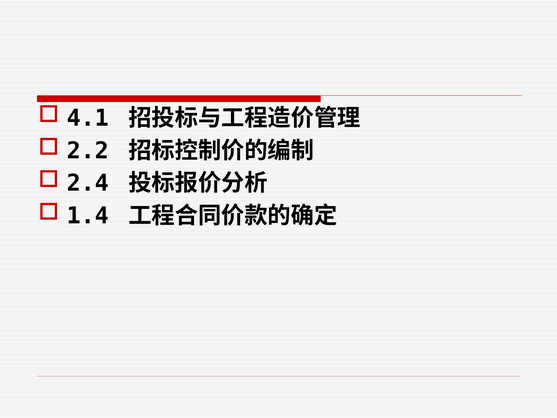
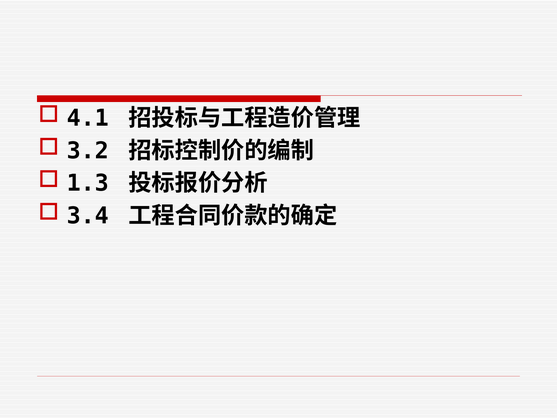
2.2: 2.2 -> 3.2
2.4: 2.4 -> 1.3
1.4: 1.4 -> 3.4
